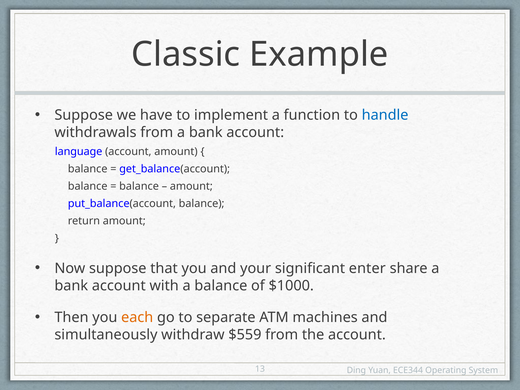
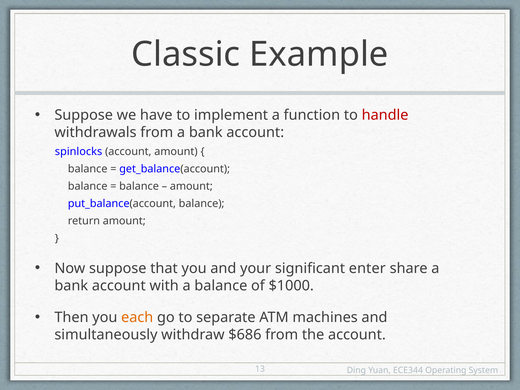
handle colour: blue -> red
language: language -> spinlocks
$559: $559 -> $686
